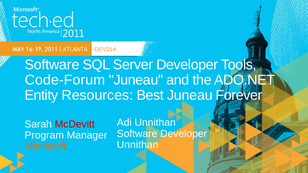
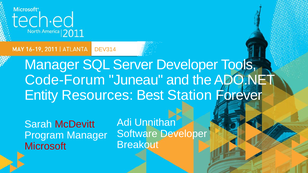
Software at (52, 65): Software -> Manager
Best Juneau: Juneau -> Station
Unnithan at (138, 145): Unnithan -> Breakout
Microsoft colour: orange -> red
